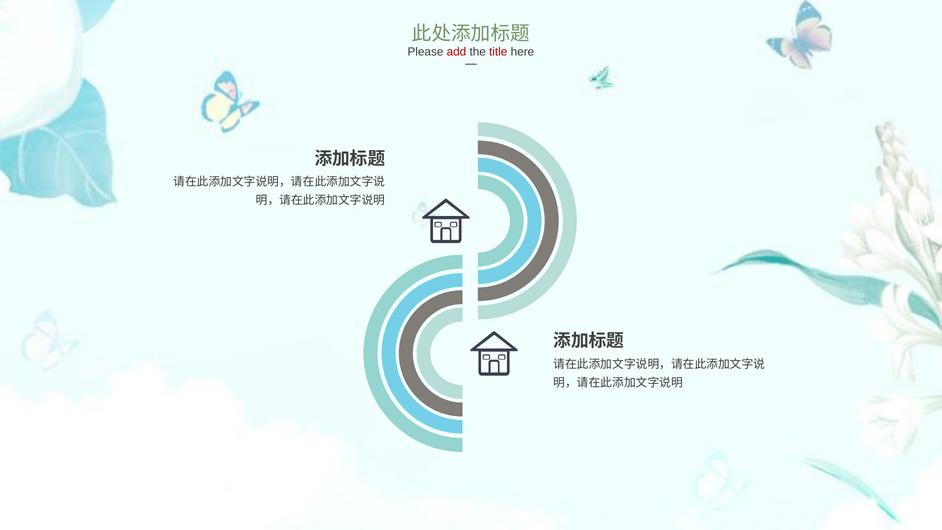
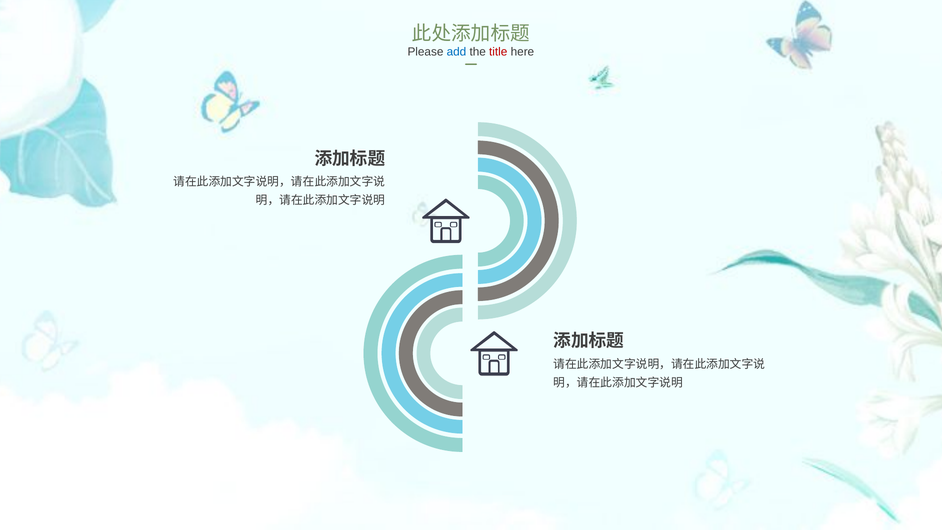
add colour: red -> blue
